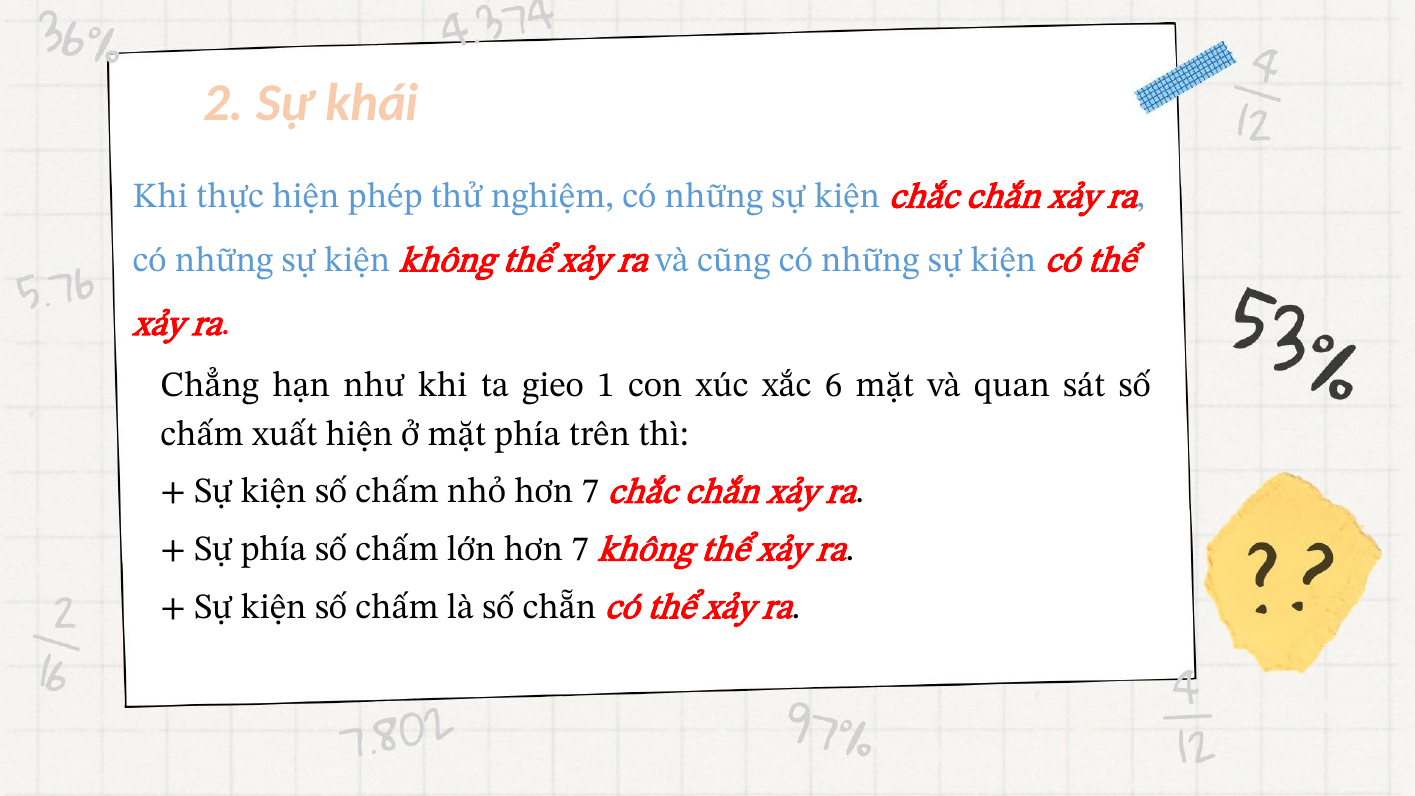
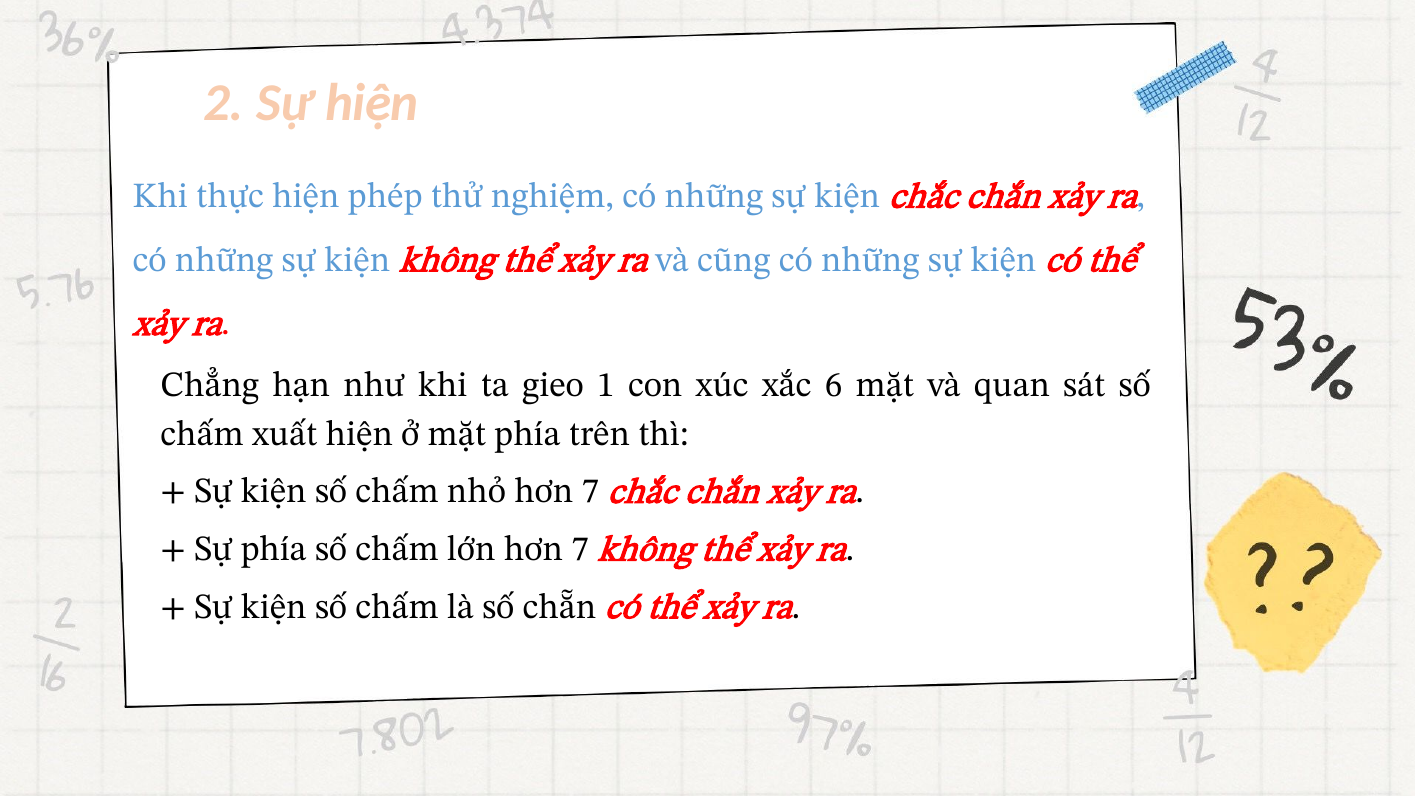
Sự khái: khái -> hiện
